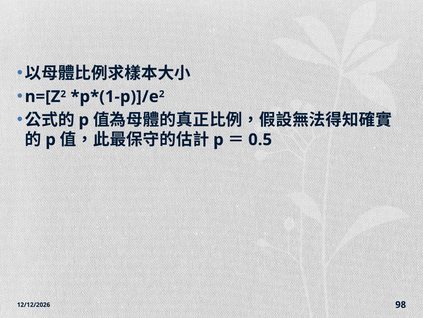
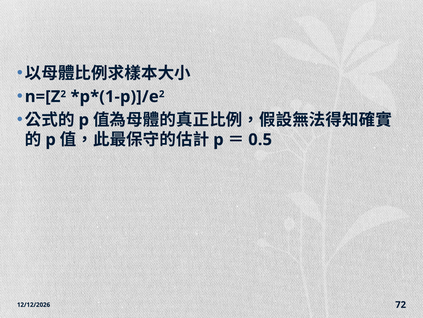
98: 98 -> 72
